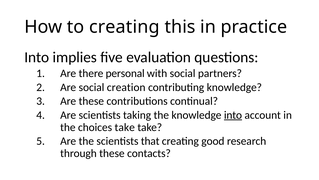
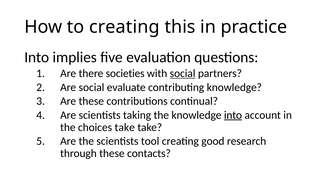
personal: personal -> societies
social at (183, 73) underline: none -> present
creation: creation -> evaluate
that: that -> tool
